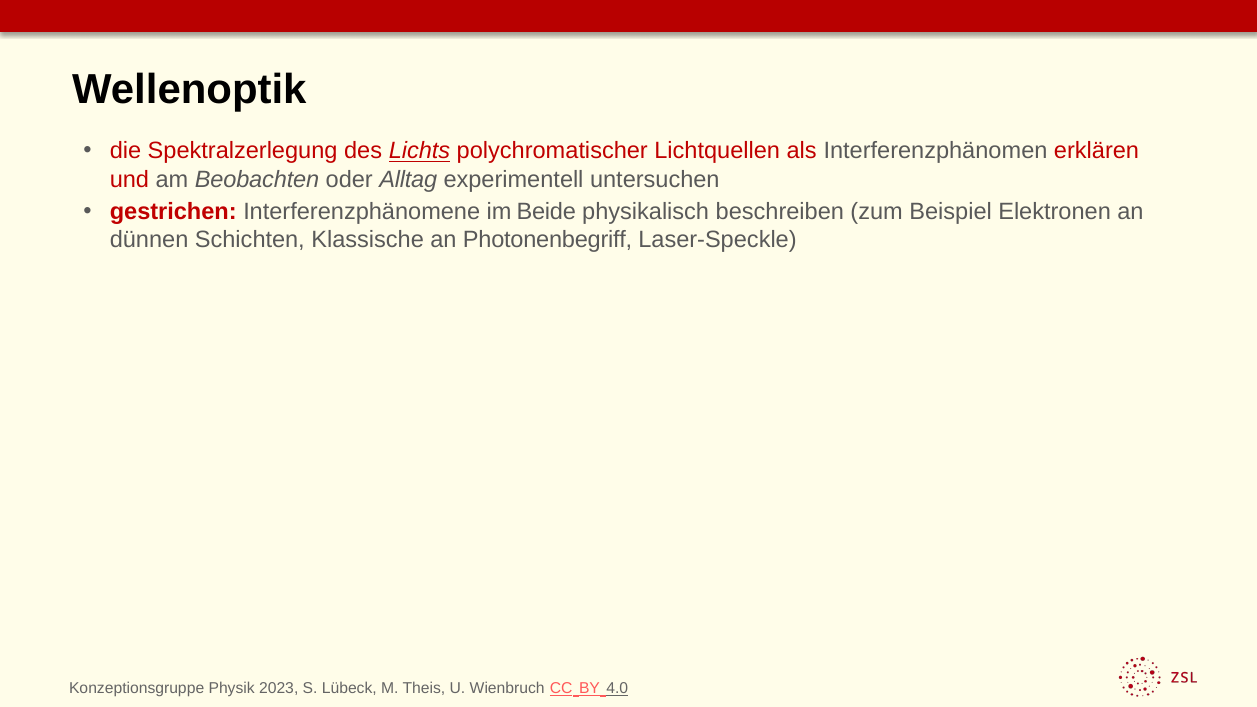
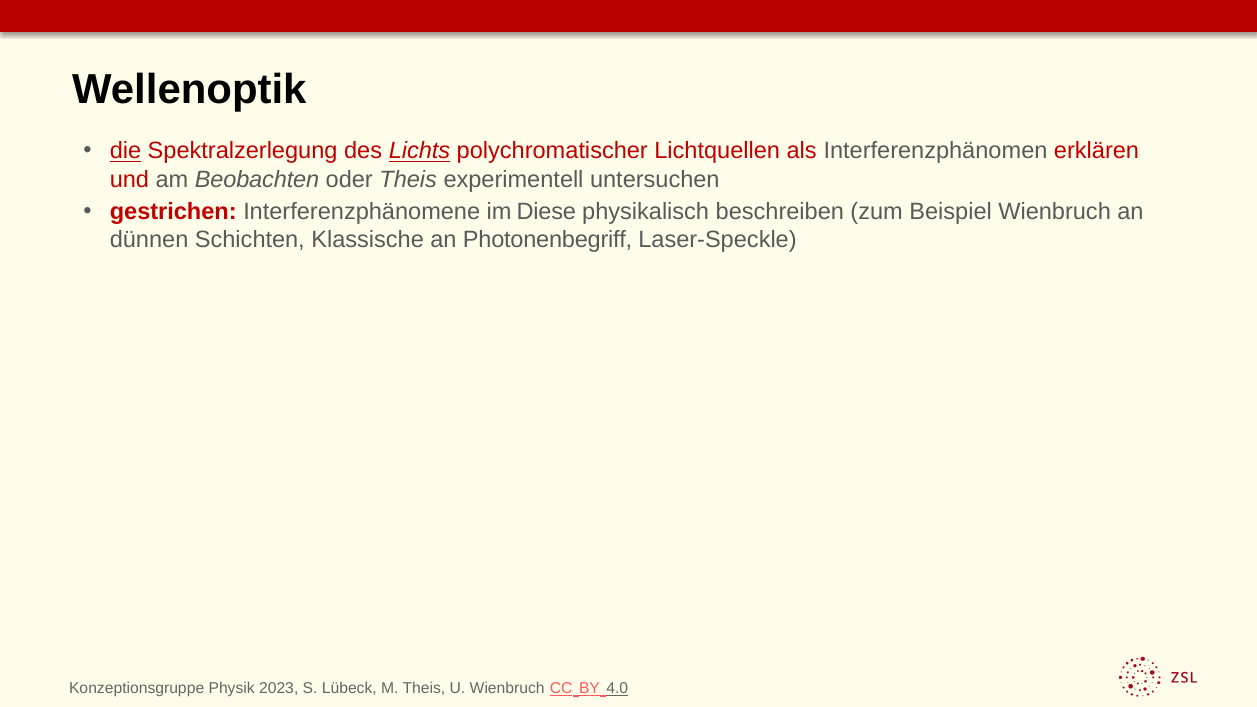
die underline: none -> present
oder Alltag: Alltag -> Theis
Beide: Beide -> Diese
Beispiel Elektronen: Elektronen -> Wienbruch
